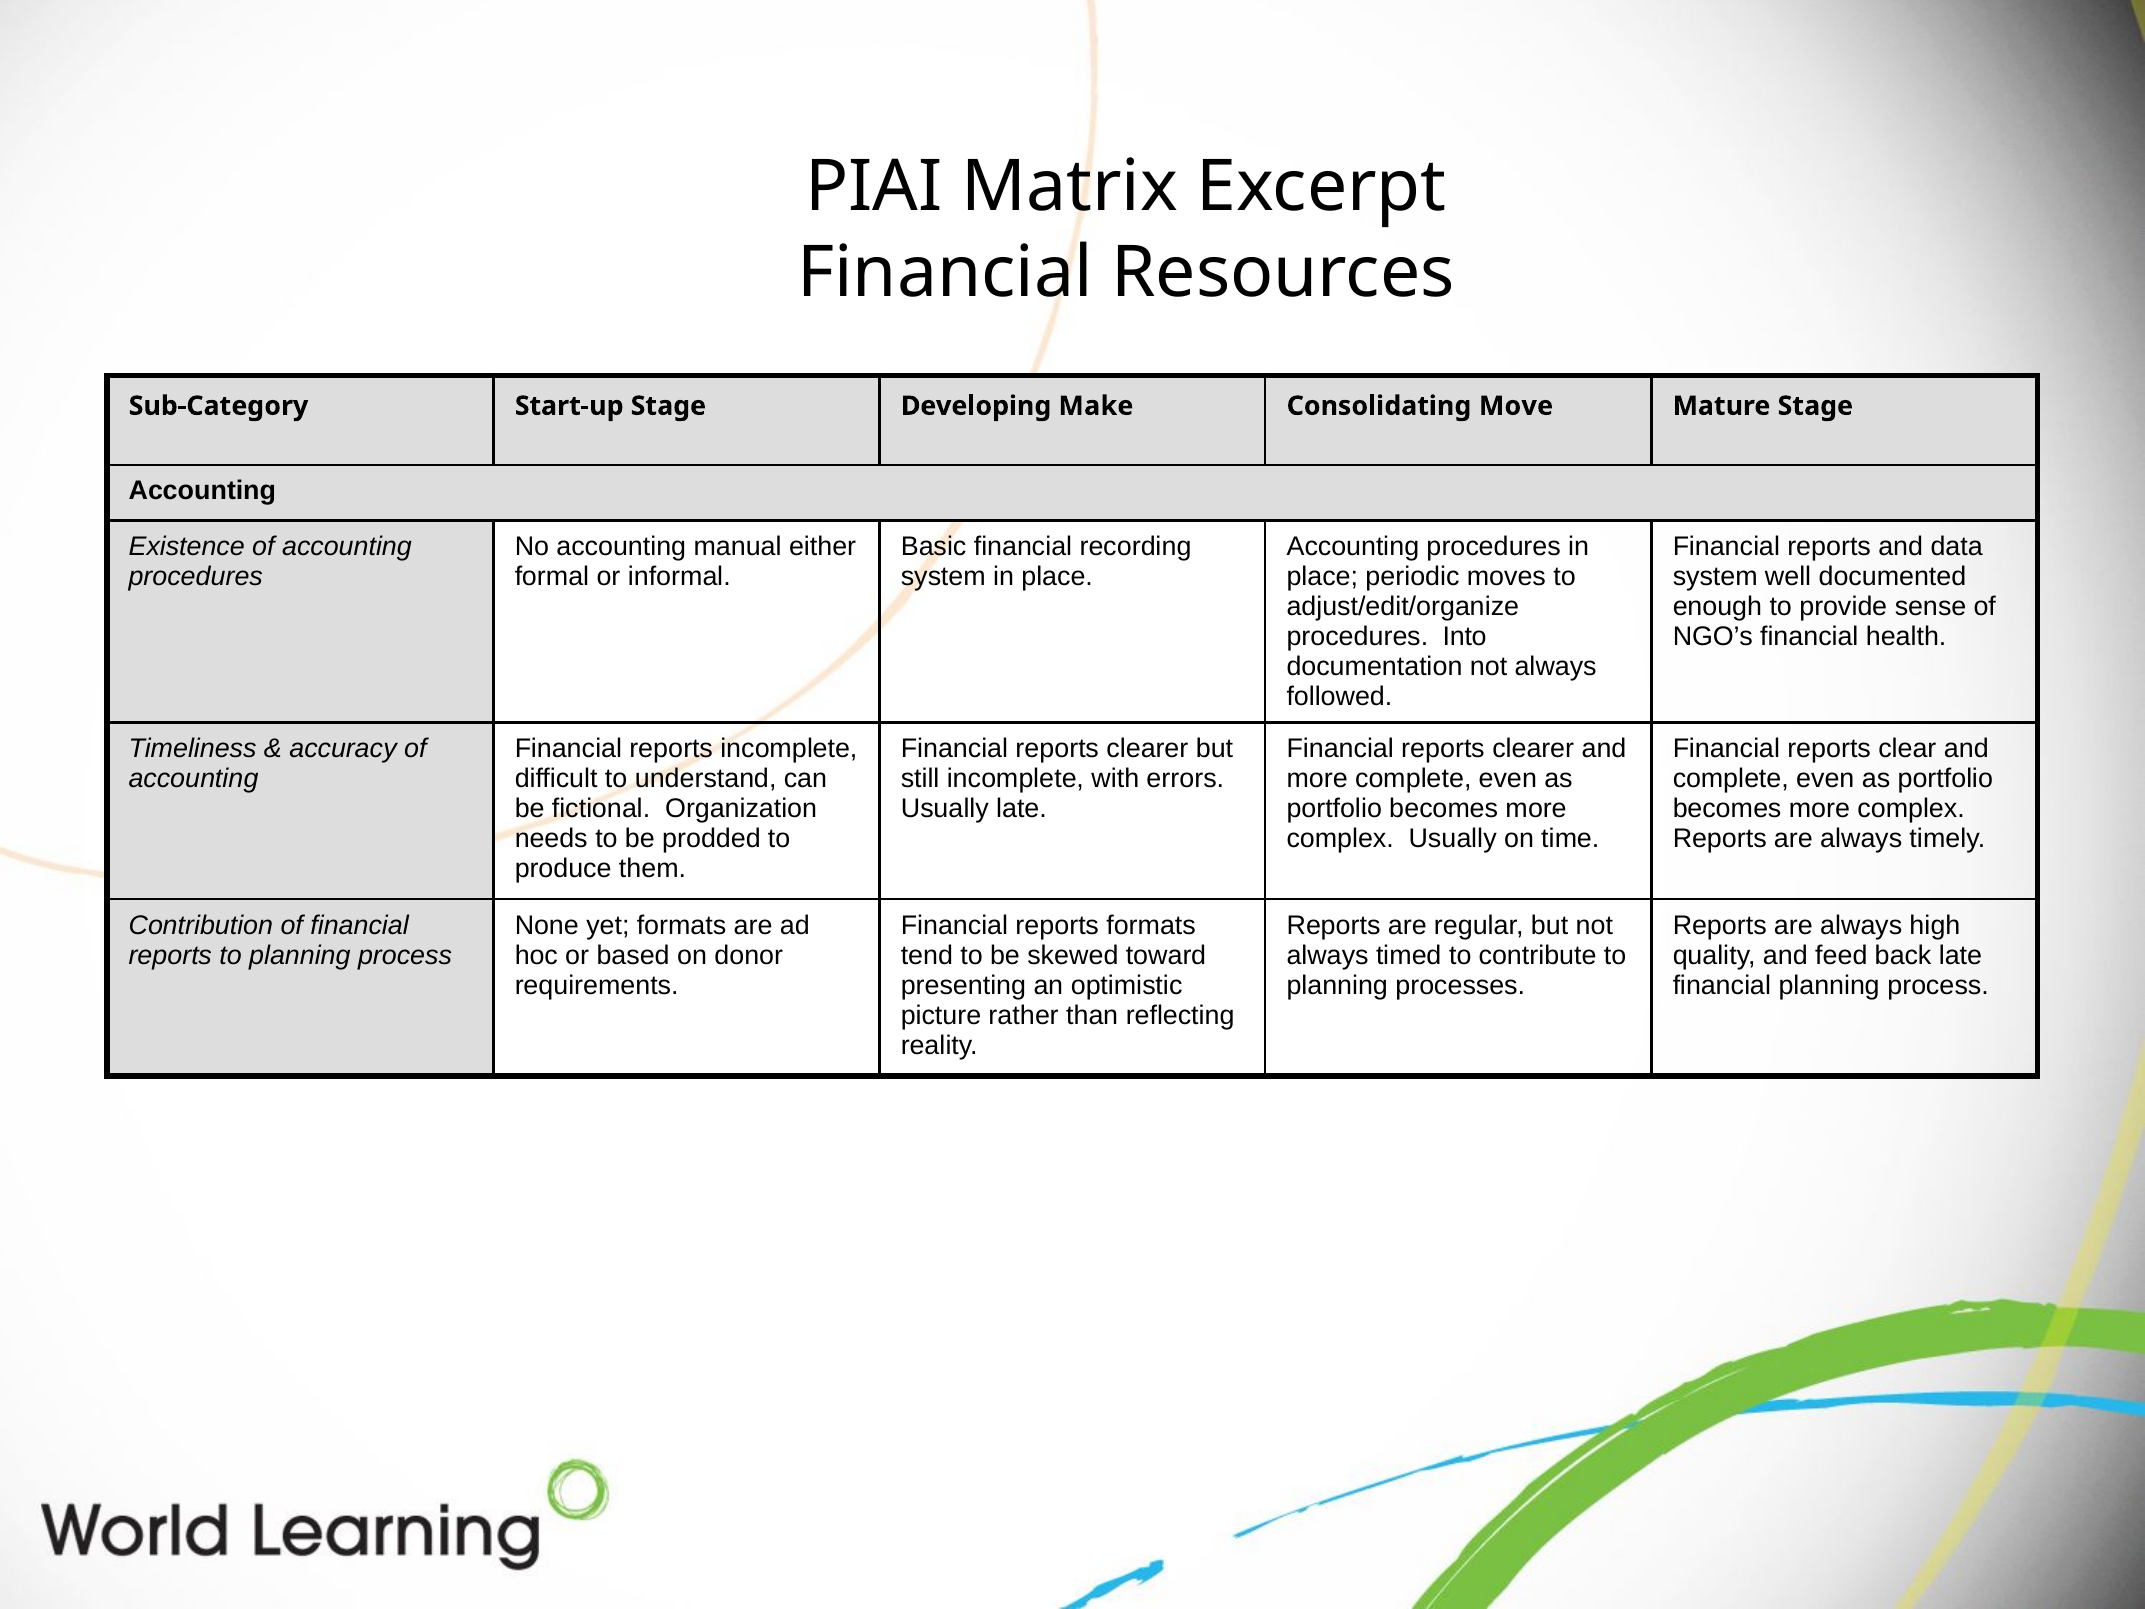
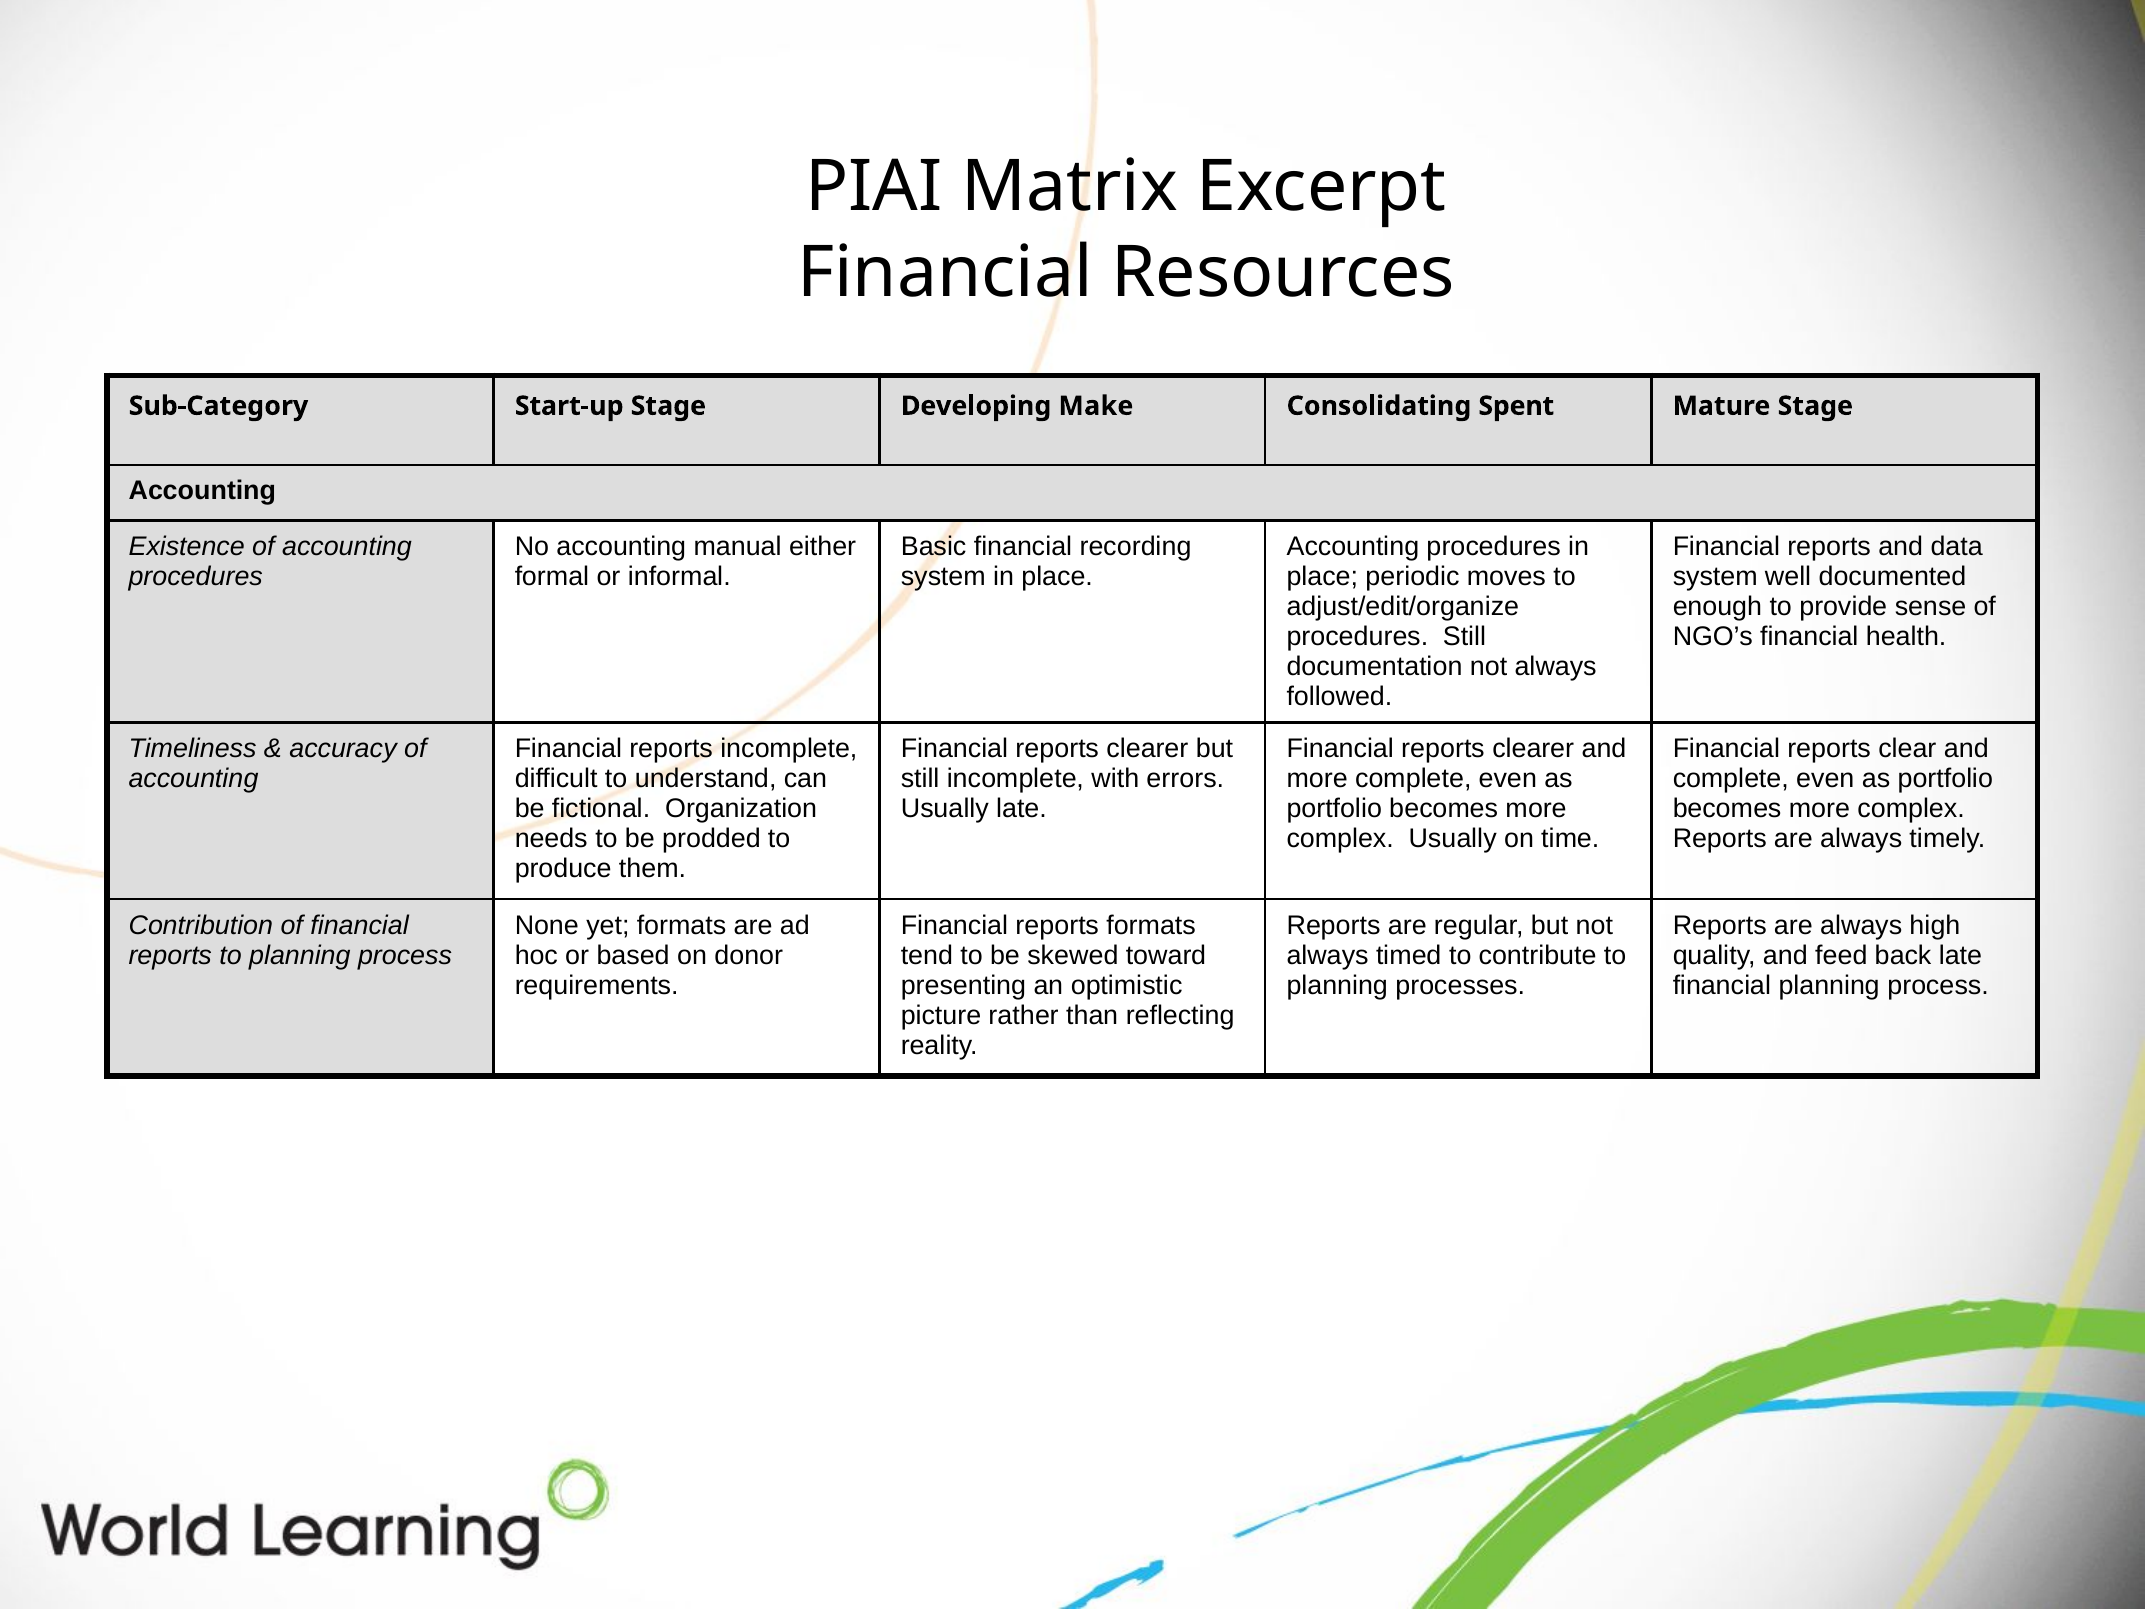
Move: Move -> Spent
procedures Into: Into -> Still
